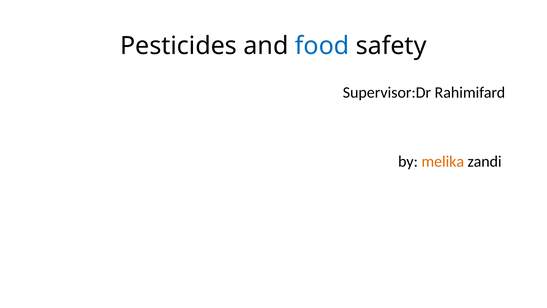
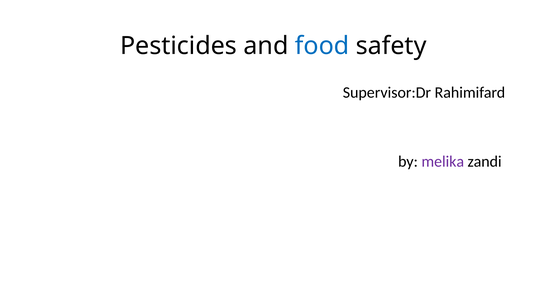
melika colour: orange -> purple
